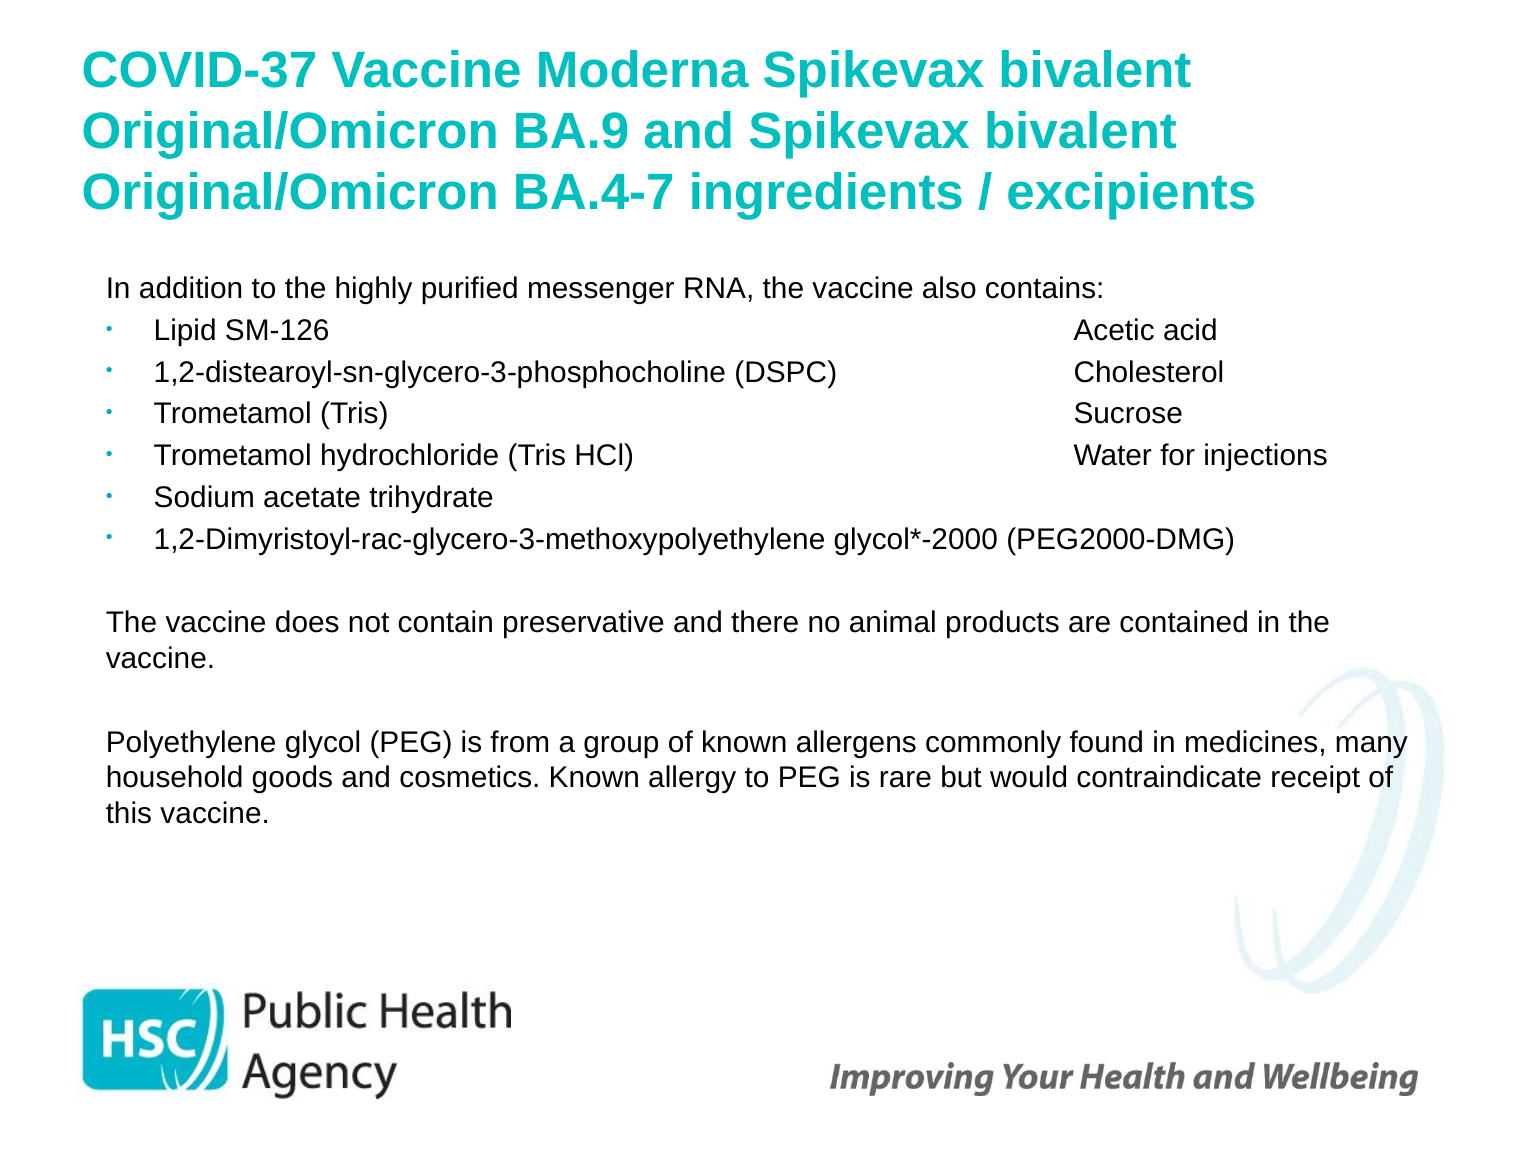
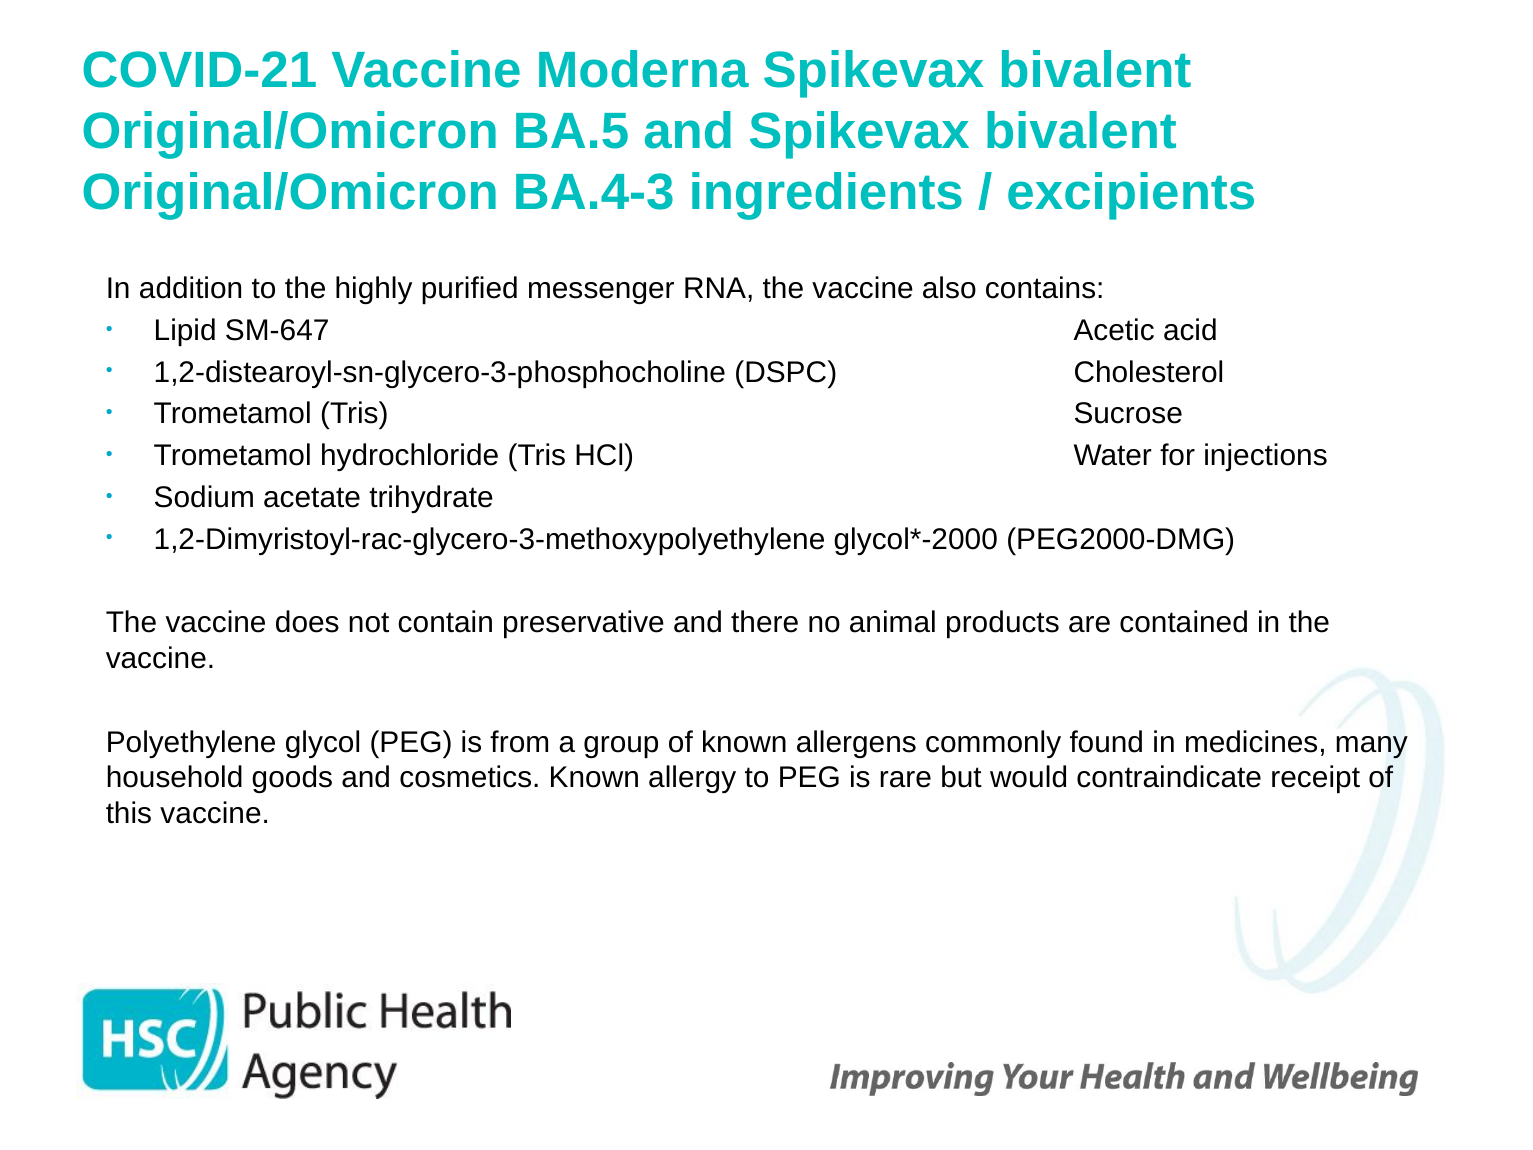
COVID-37: COVID-37 -> COVID-21
BA.9: BA.9 -> BA.5
BA.4-7: BA.4-7 -> BA.4-3
SM-126: SM-126 -> SM-647
